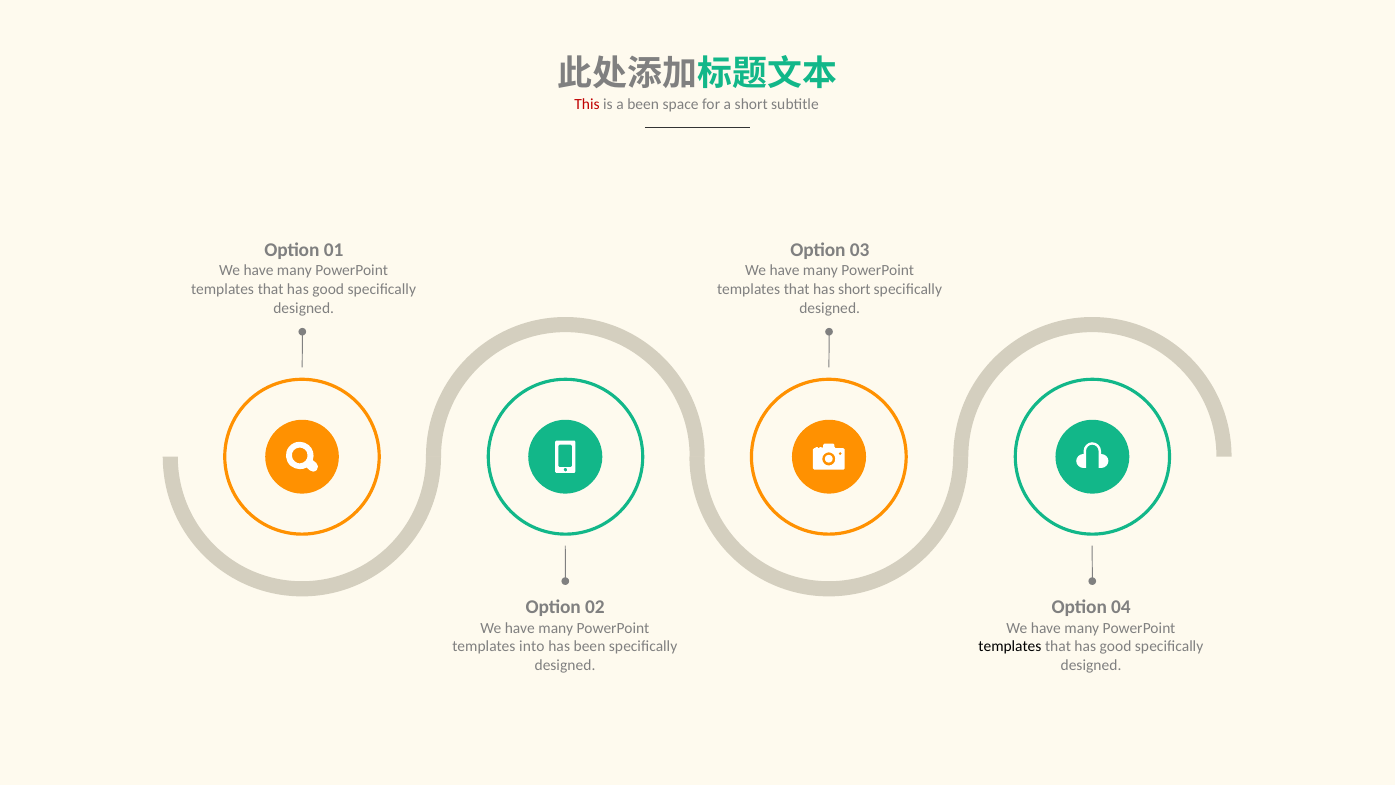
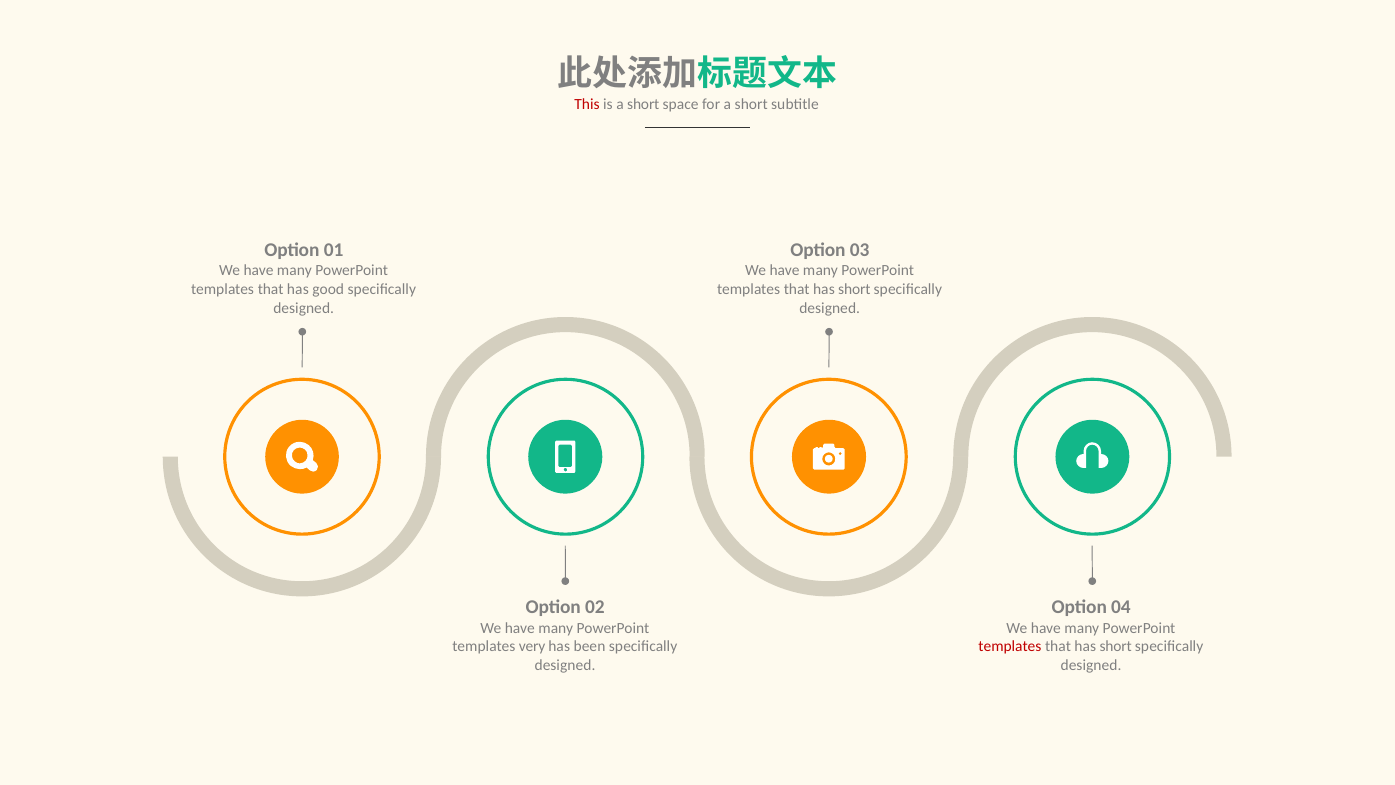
is a been: been -> short
into: into -> very
templates at (1010, 646) colour: black -> red
good at (1116, 646): good -> short
